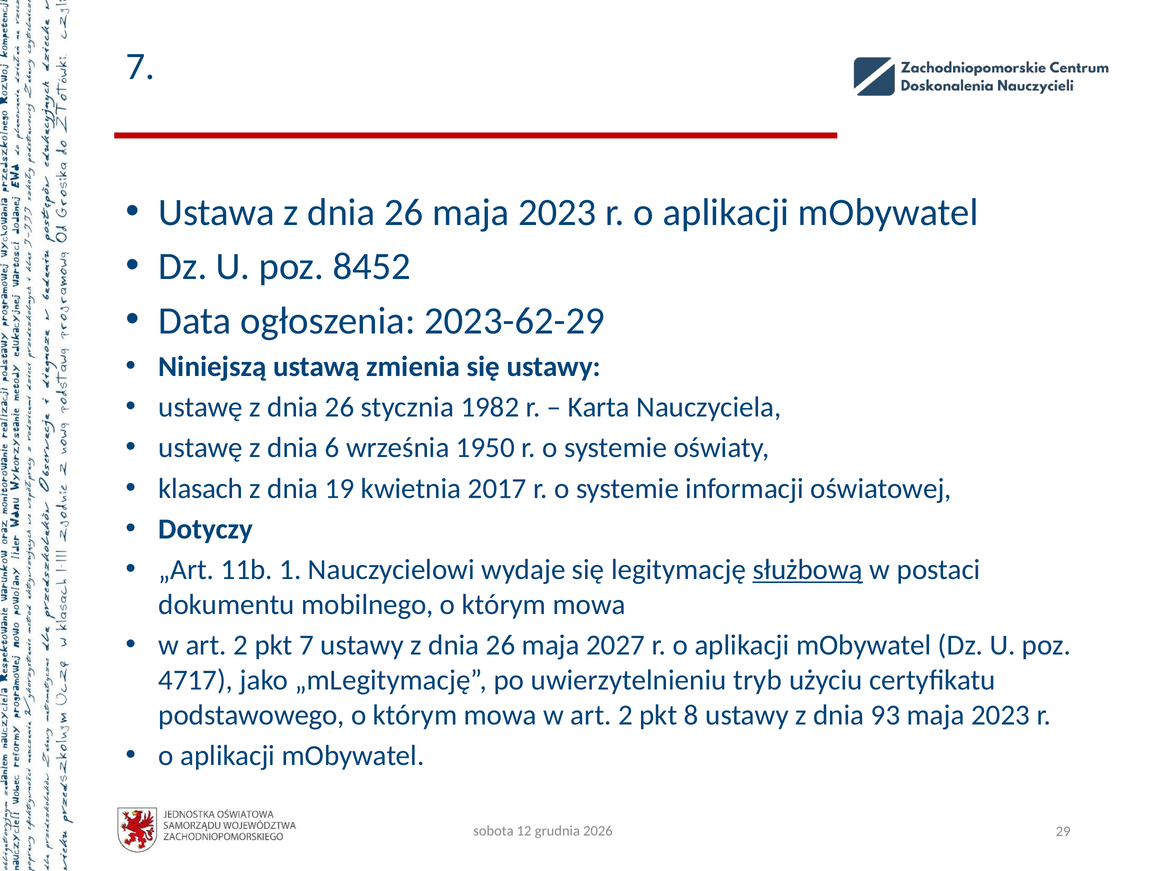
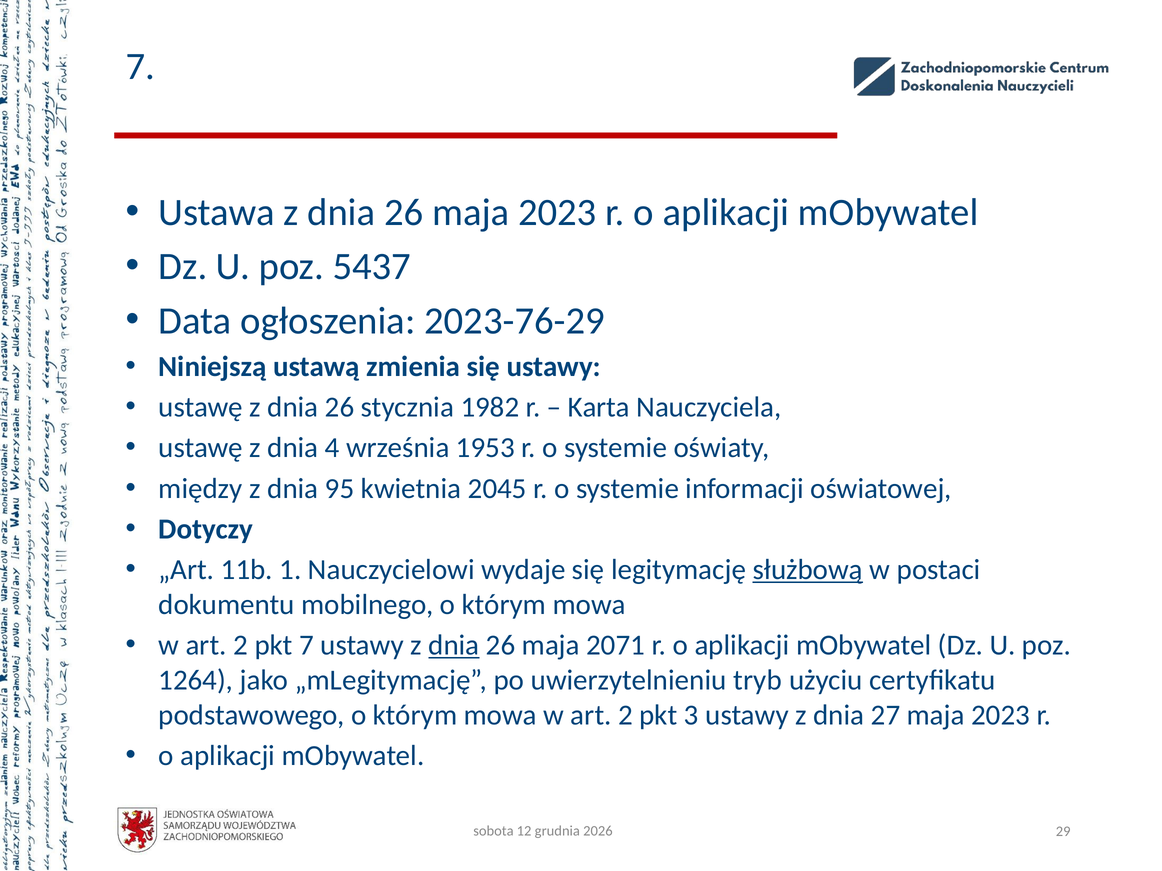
8452: 8452 -> 5437
2023-62-29: 2023-62-29 -> 2023-76-29
6: 6 -> 4
1950: 1950 -> 1953
klasach: klasach -> między
19: 19 -> 95
2017: 2017 -> 2045
dnia at (454, 646) underline: none -> present
2027: 2027 -> 2071
4717: 4717 -> 1264
8: 8 -> 3
93: 93 -> 27
